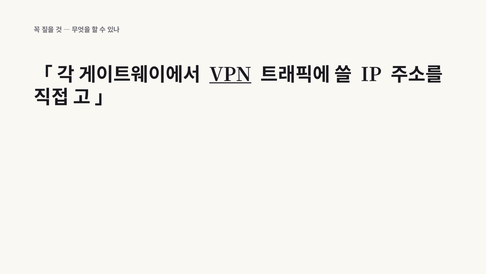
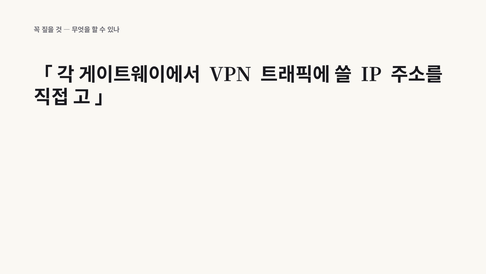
VPN underline: present -> none
